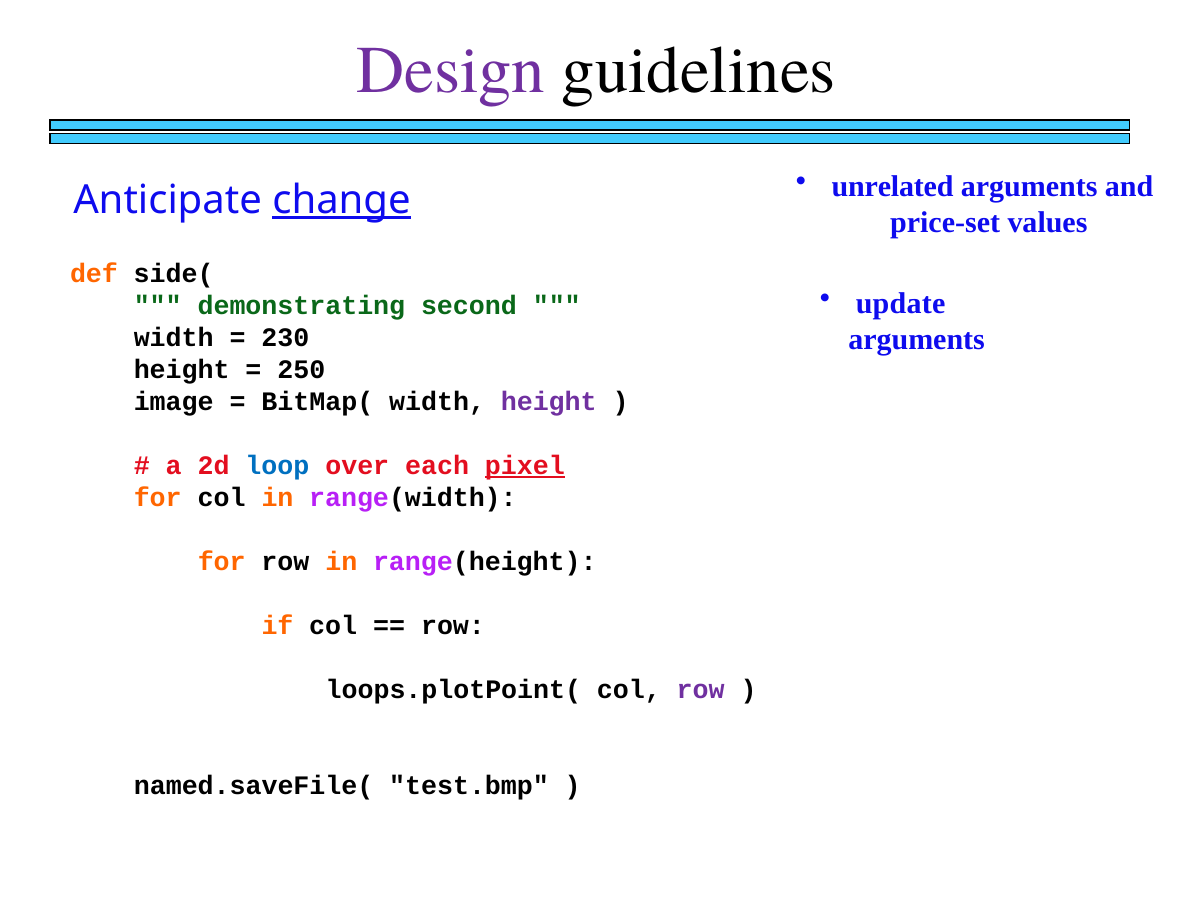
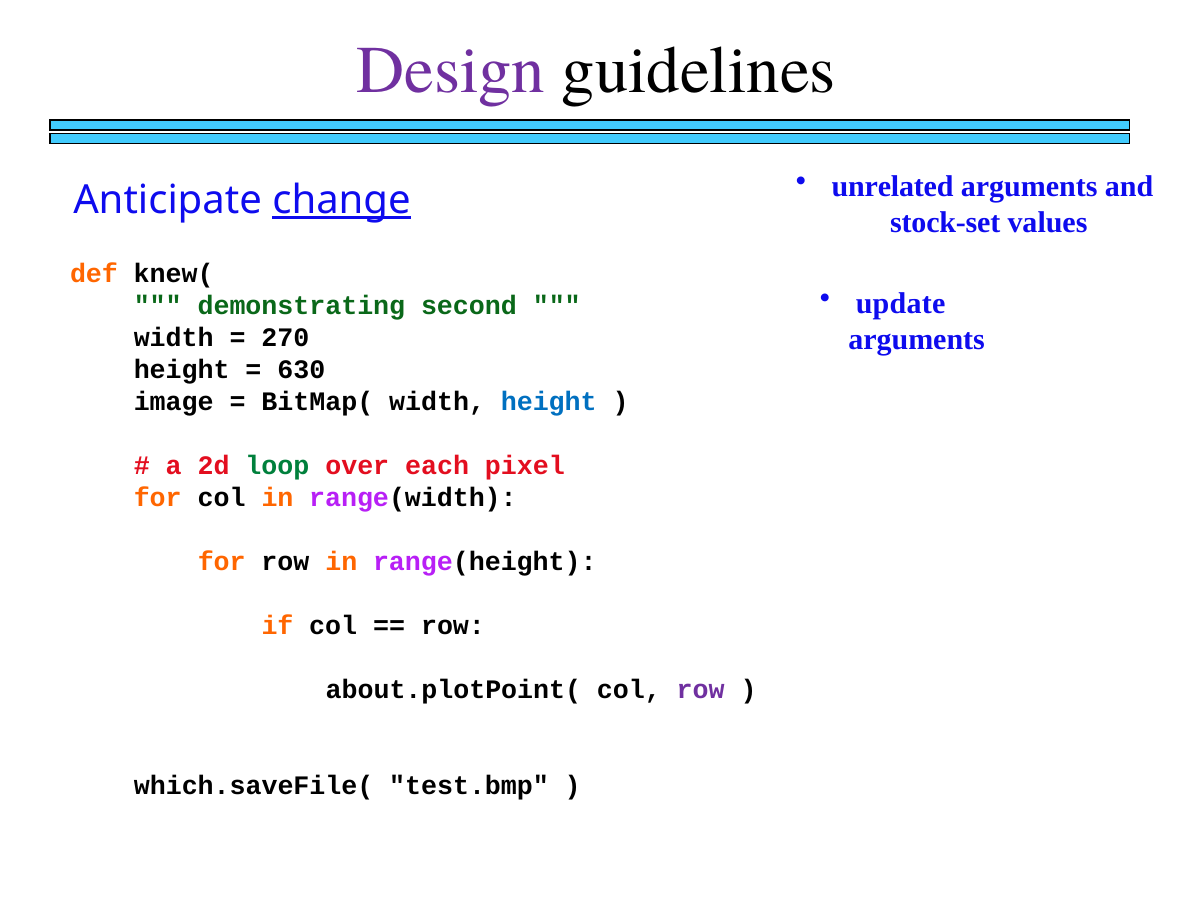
price-set: price-set -> stock-set
side(: side( -> knew(
230: 230 -> 270
250: 250 -> 630
height at (549, 401) colour: purple -> blue
loop colour: blue -> green
pixel underline: present -> none
loops.plotPoint(: loops.plotPoint( -> about.plotPoint(
named.saveFile(: named.saveFile( -> which.saveFile(
